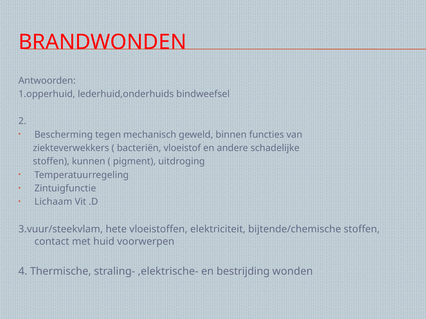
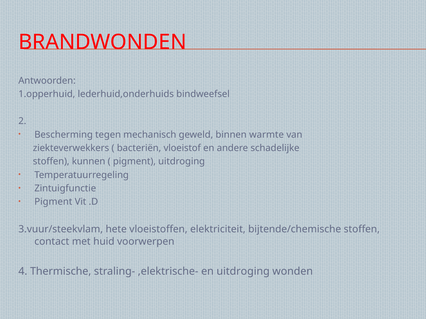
functies: functies -> warmte
Lichaam at (53, 202): Lichaam -> Pigment
en bestrijding: bestrijding -> uitdroging
